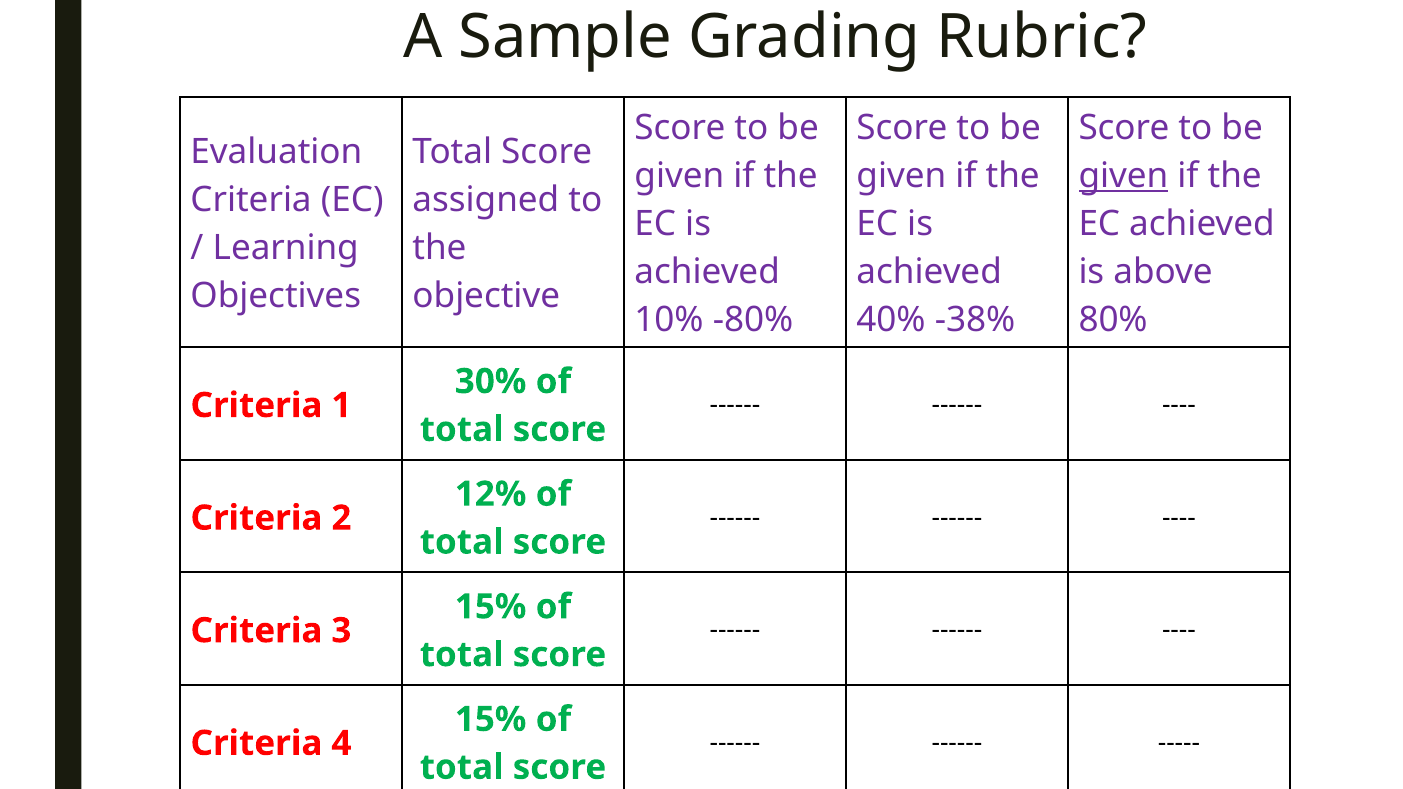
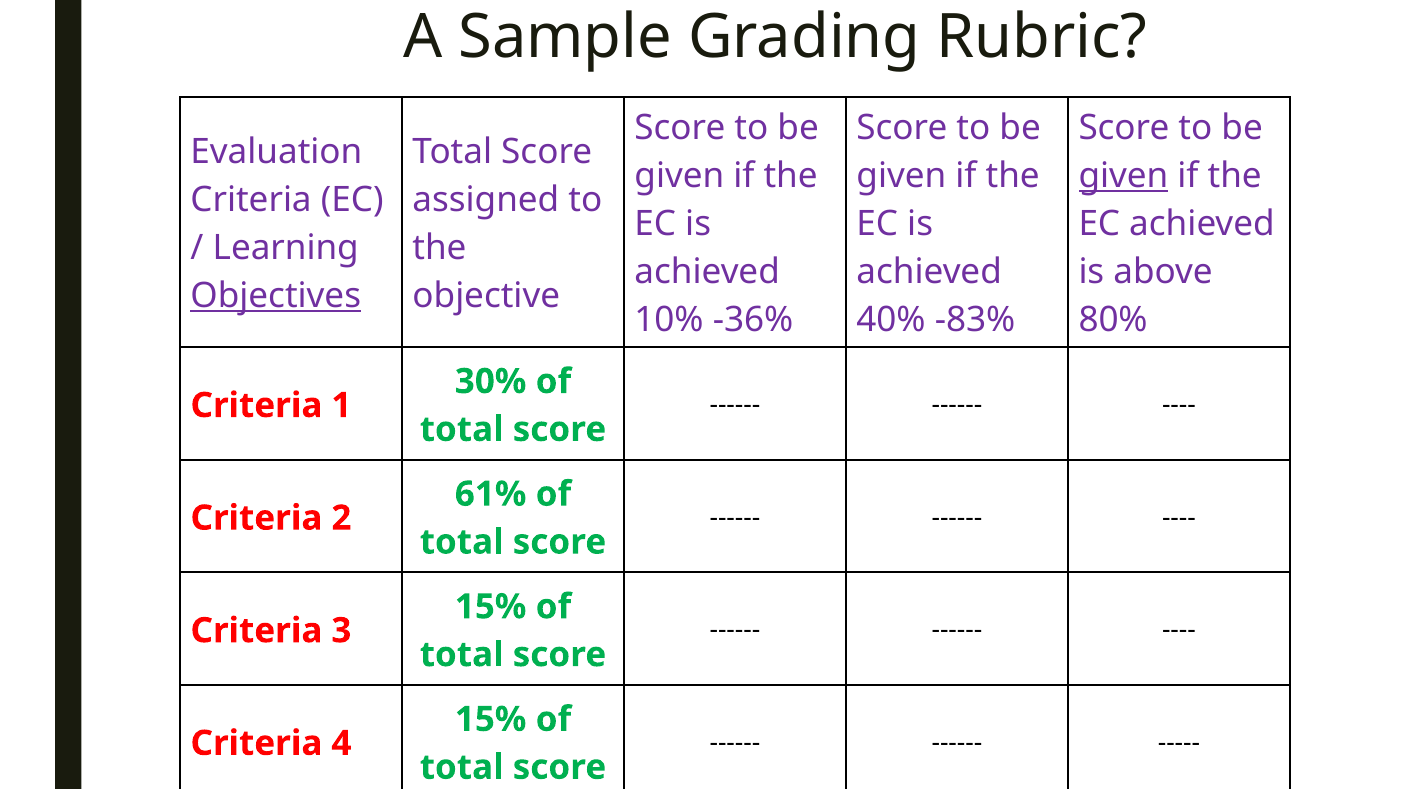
Objectives underline: none -> present
-80%: -80% -> -36%
-38%: -38% -> -83%
12%: 12% -> 61%
